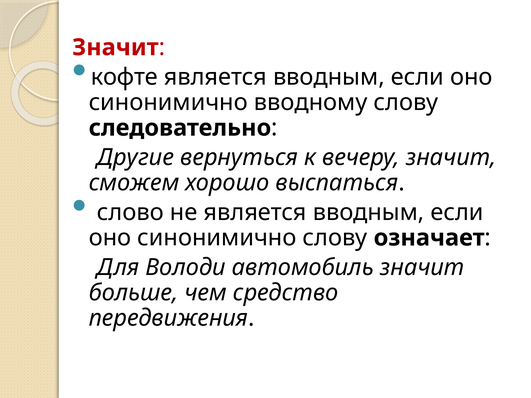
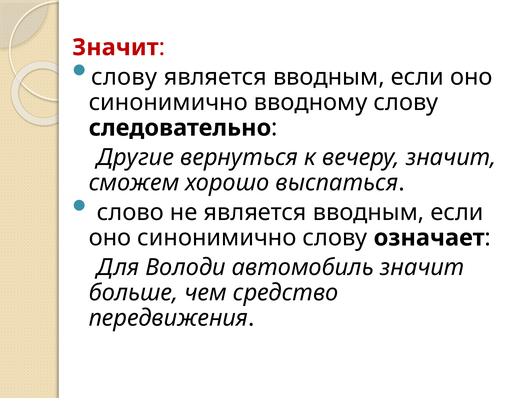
кофте at (124, 77): кофте -> слову
